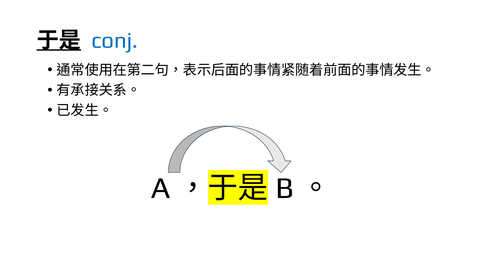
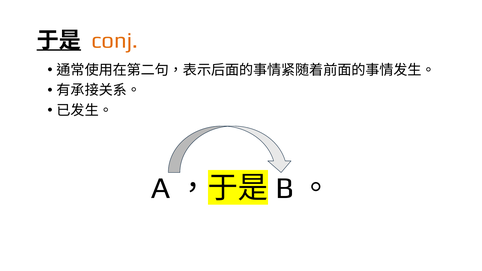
conj colour: blue -> orange
